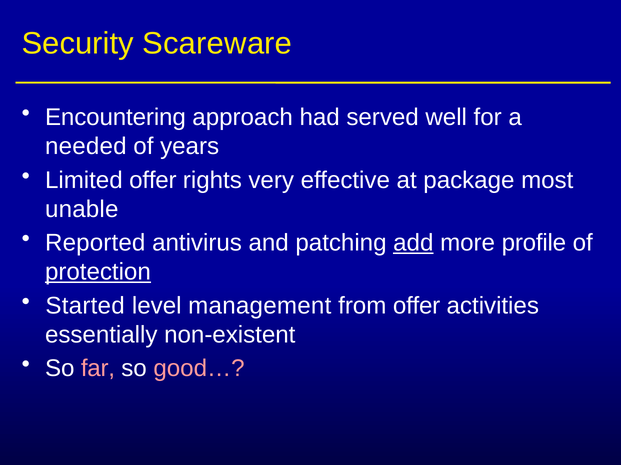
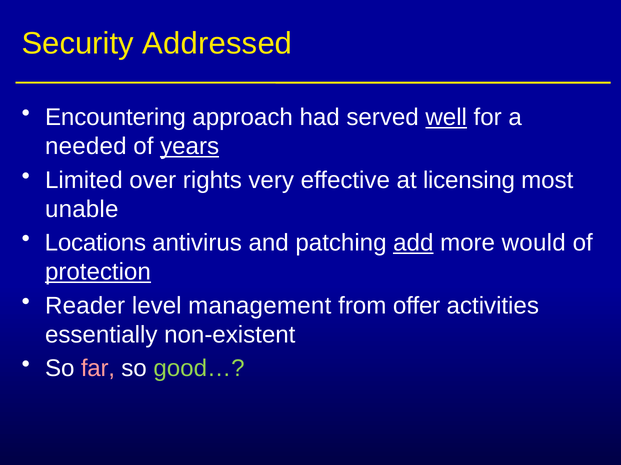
Scareware: Scareware -> Addressed
well underline: none -> present
years underline: none -> present
Limited offer: offer -> over
package: package -> licensing
Reported: Reported -> Locations
profile: profile -> would
Started: Started -> Reader
good… colour: pink -> light green
